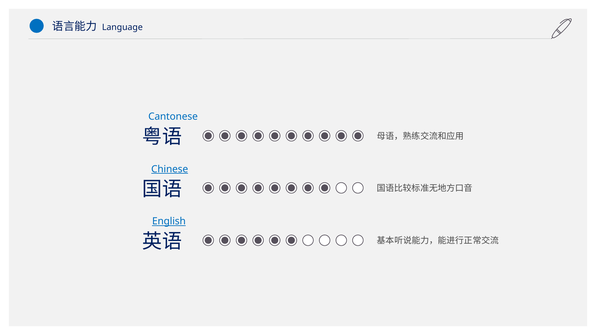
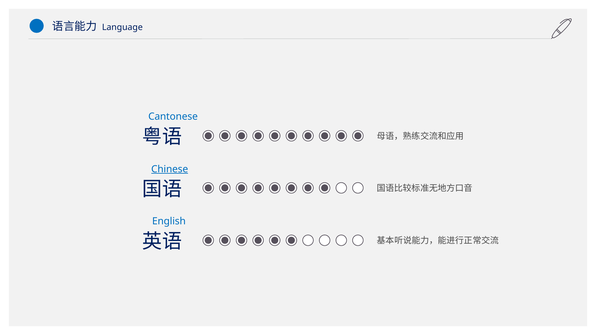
English underline: present -> none
